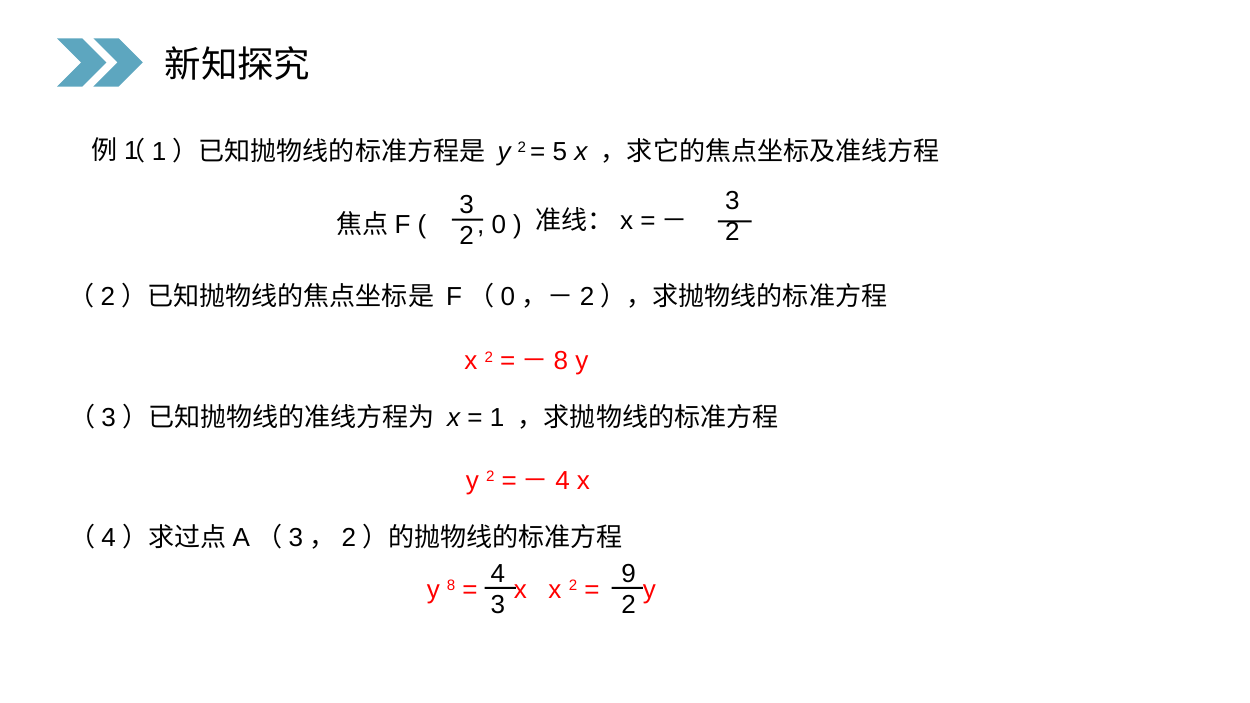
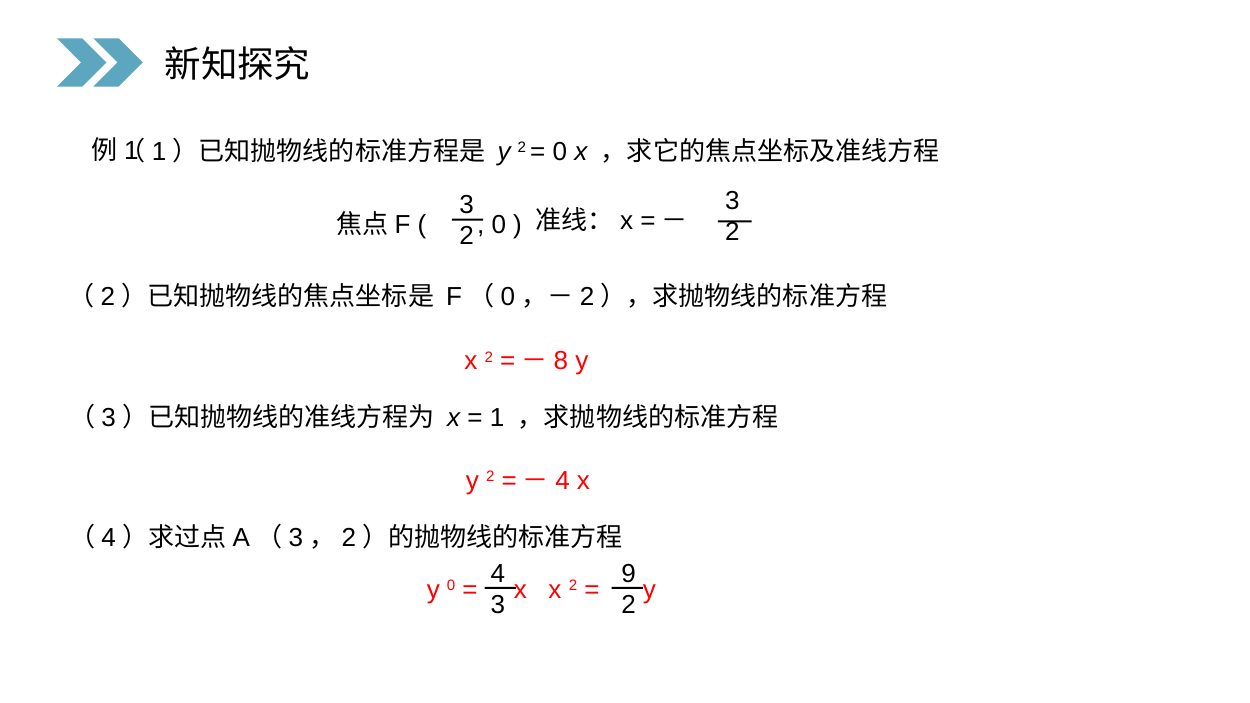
5 at (560, 152): 5 -> 0
y 8: 8 -> 0
